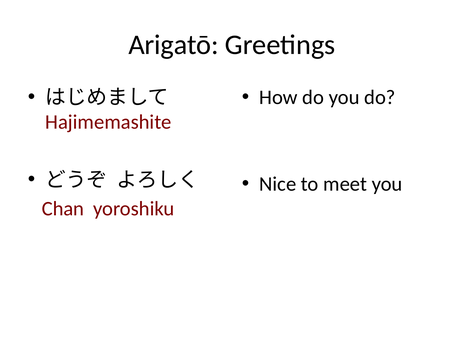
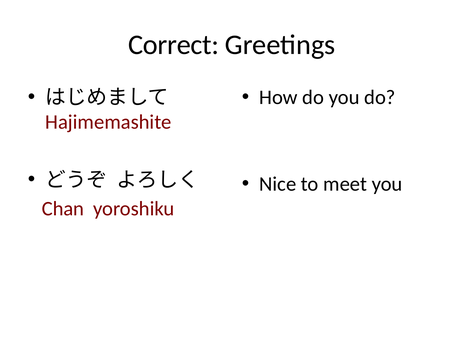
Arigatō: Arigatō -> Correct
